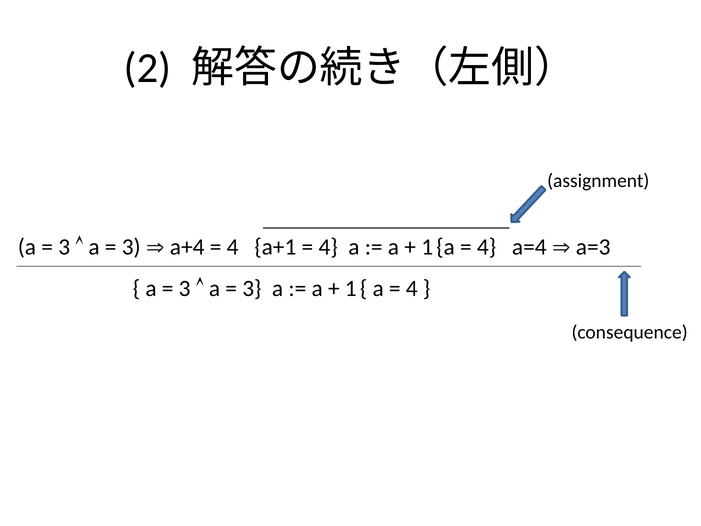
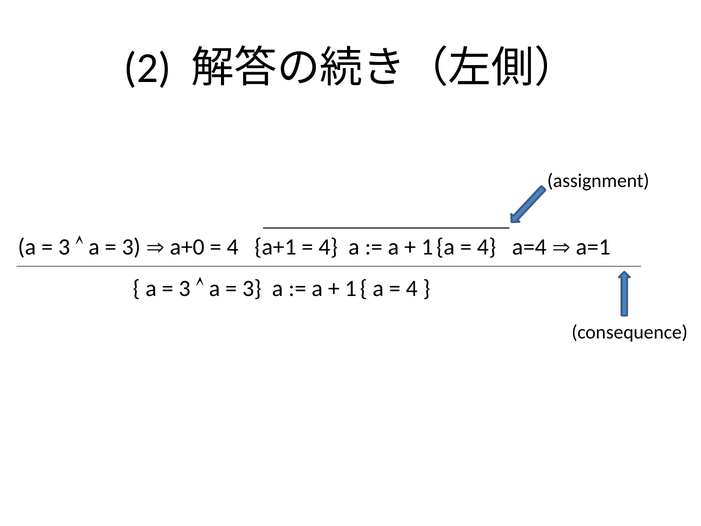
a+4: a+4 -> a+0
a=3: a=3 -> a=1
